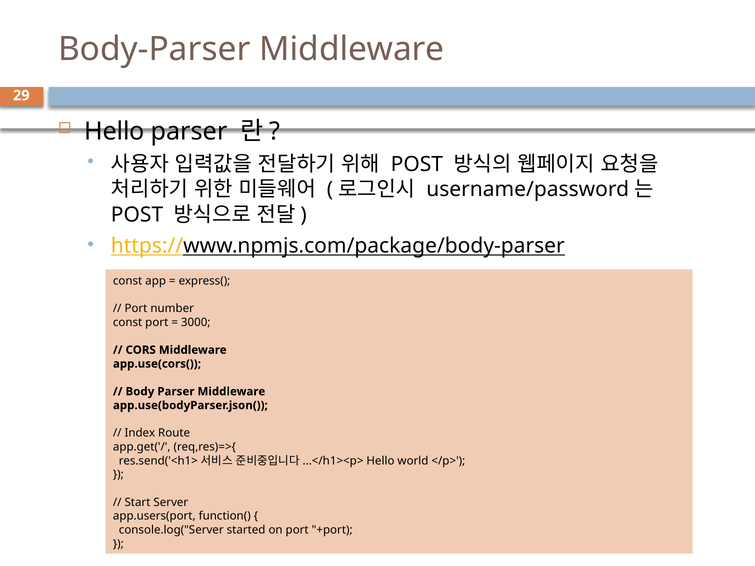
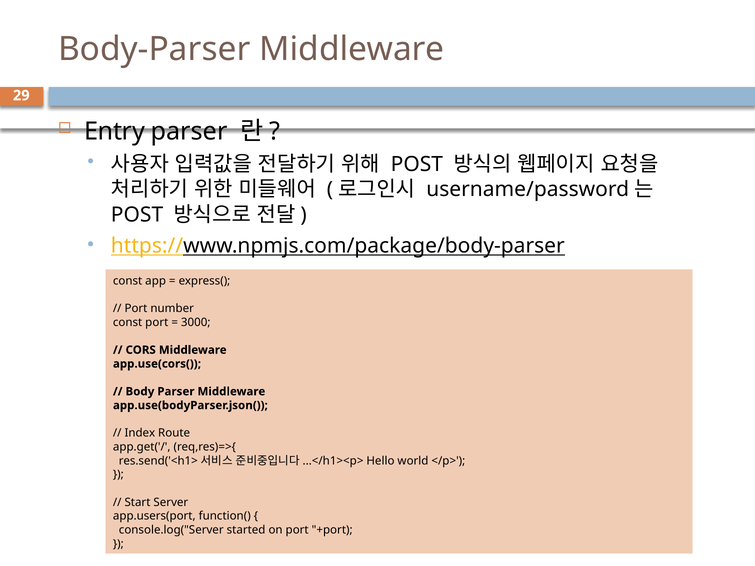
Hello at (115, 131): Hello -> Entry
